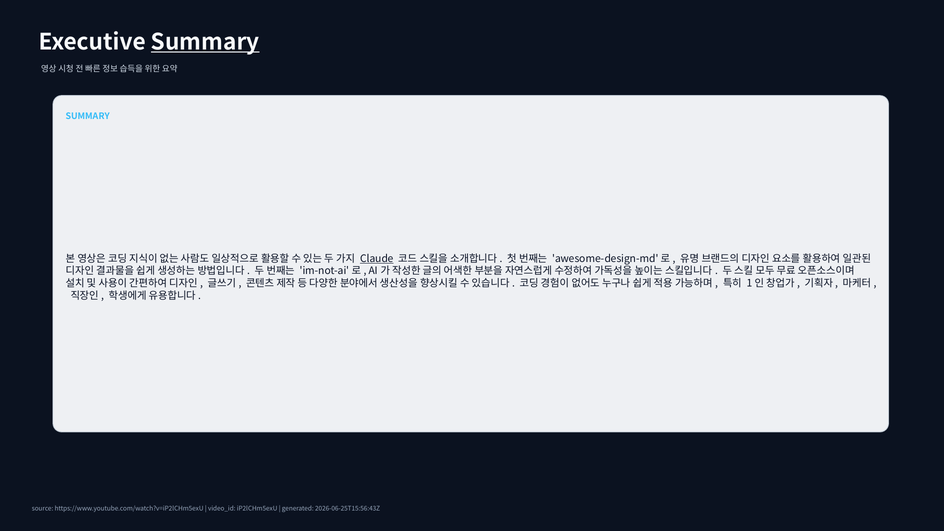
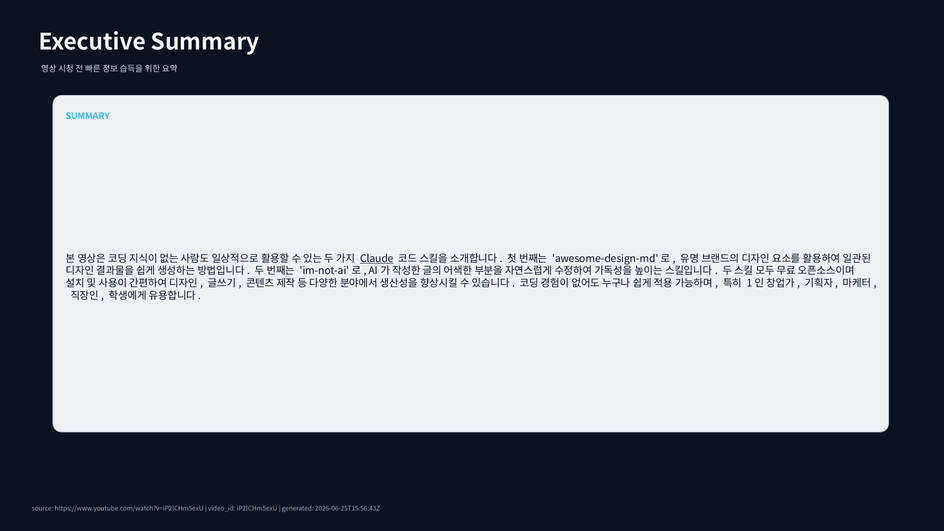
Summary at (205, 42) underline: present -> none
